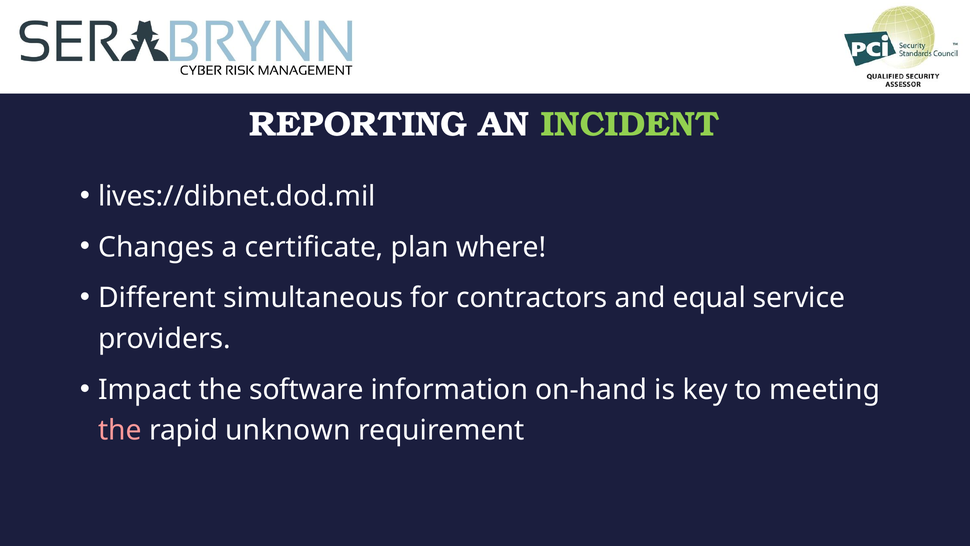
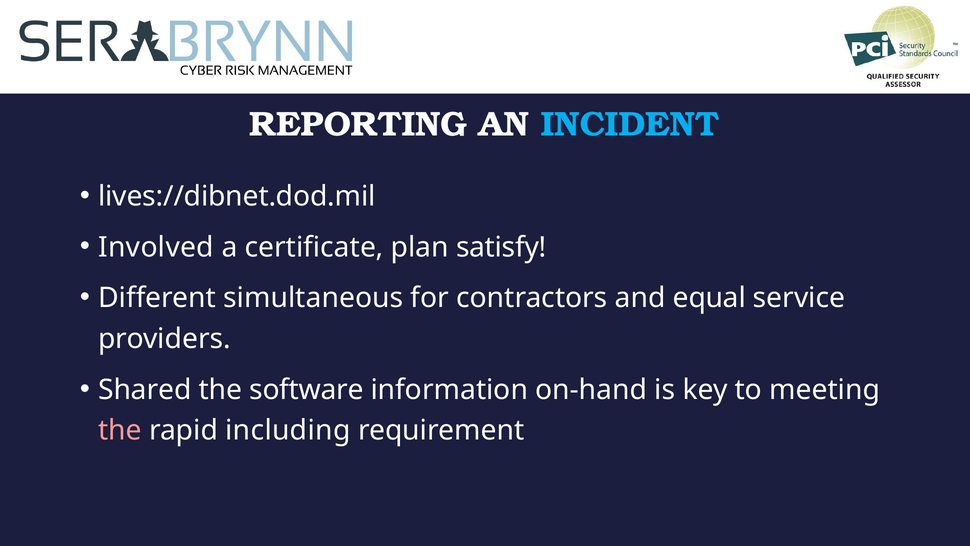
INCIDENT colour: light green -> light blue
Changes: Changes -> Involved
where: where -> satisfy
Impact: Impact -> Shared
unknown: unknown -> including
